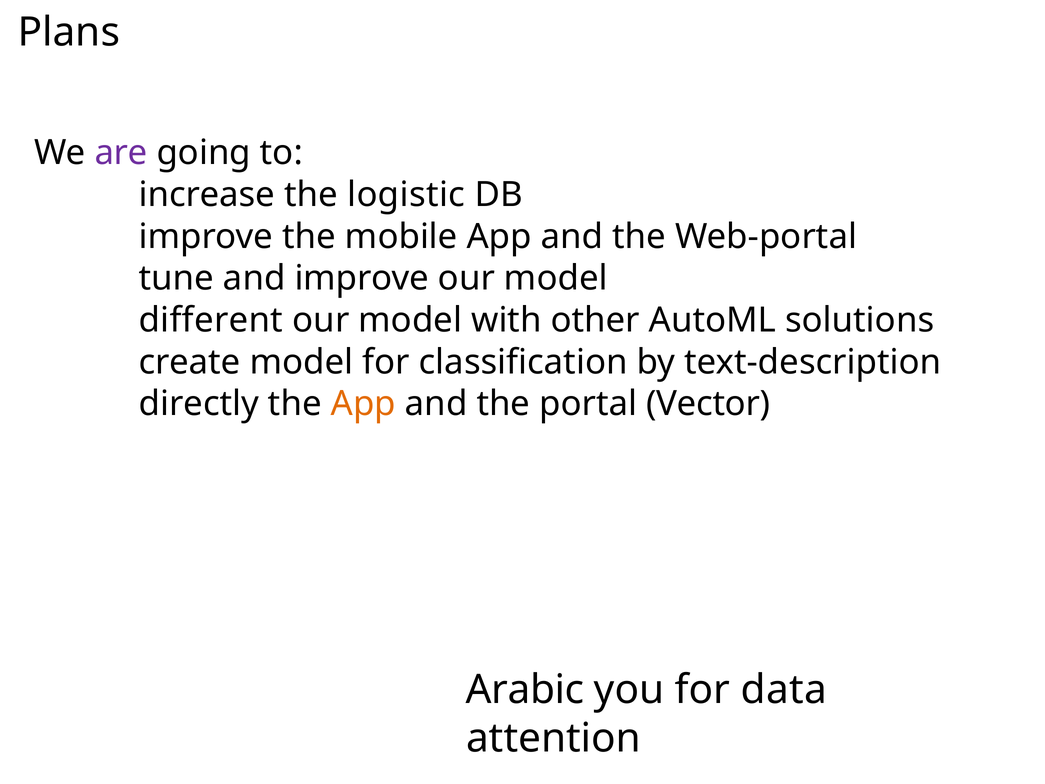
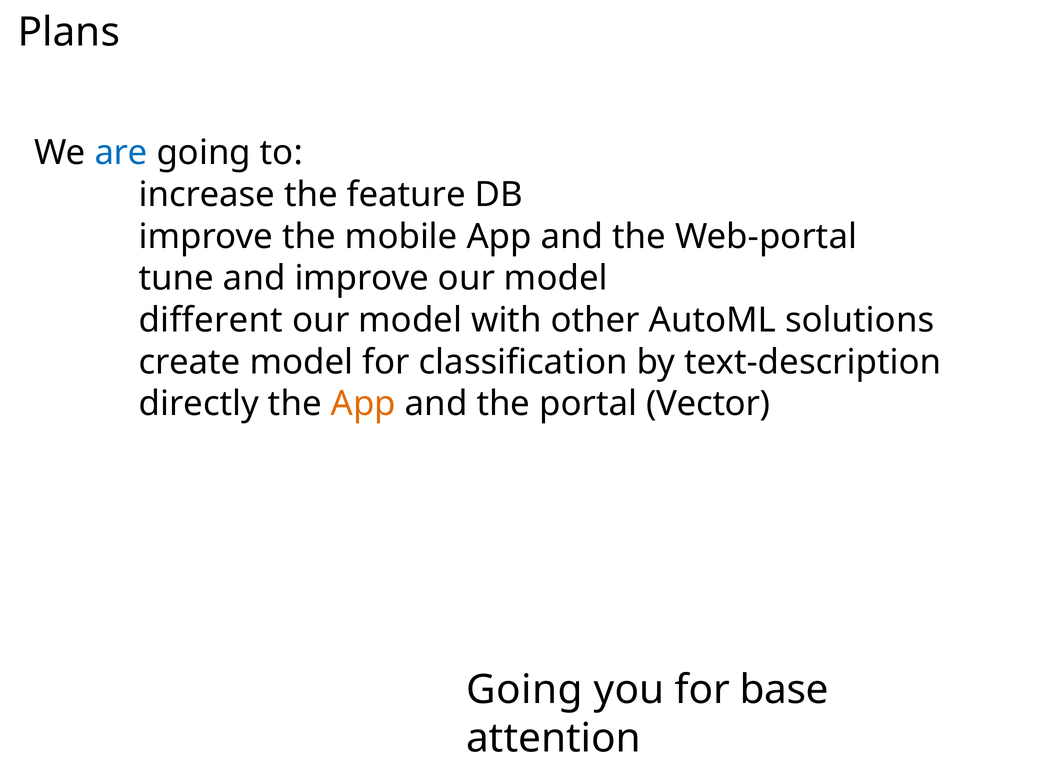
are colour: purple -> blue
logistic: logistic -> feature
Arabic at (525, 689): Arabic -> Going
data: data -> base
